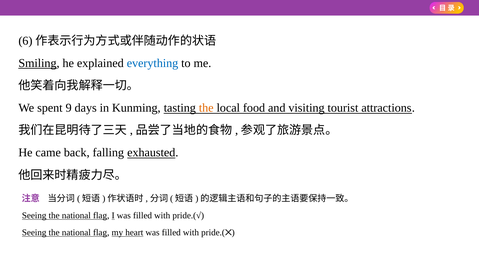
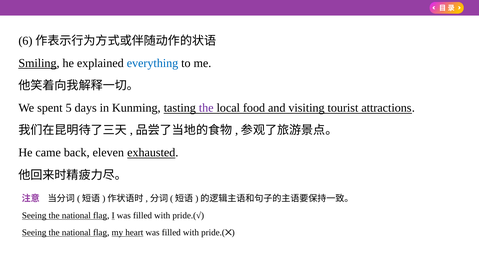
9: 9 -> 5
the at (206, 108) colour: orange -> purple
falling: falling -> eleven
